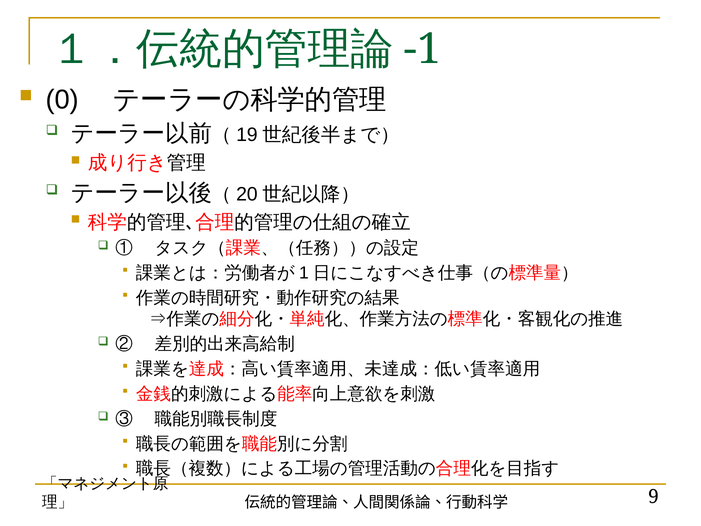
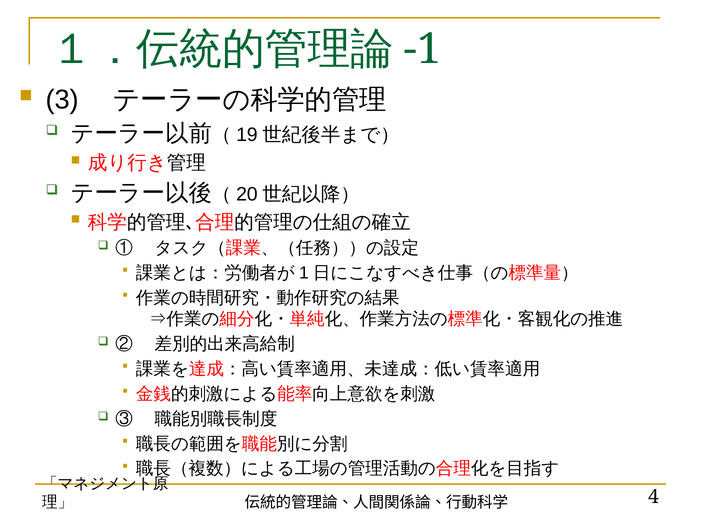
0: 0 -> 3
9: 9 -> 4
